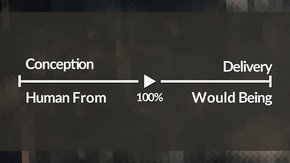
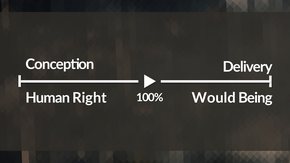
From: From -> Right
